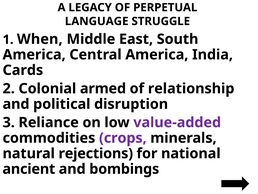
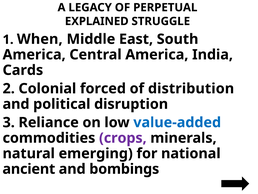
LANGUAGE: LANGUAGE -> EXPLAINED
armed: armed -> forced
relationship: relationship -> distribution
value-added colour: purple -> blue
rejections: rejections -> emerging
